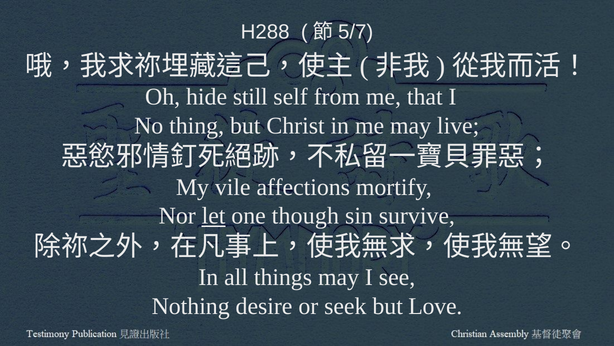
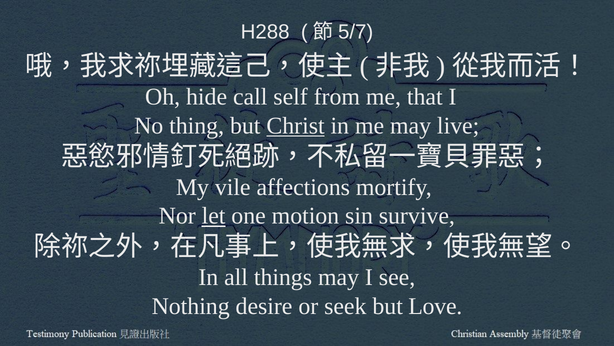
still: still -> call
Christ underline: none -> present
though: though -> motion
